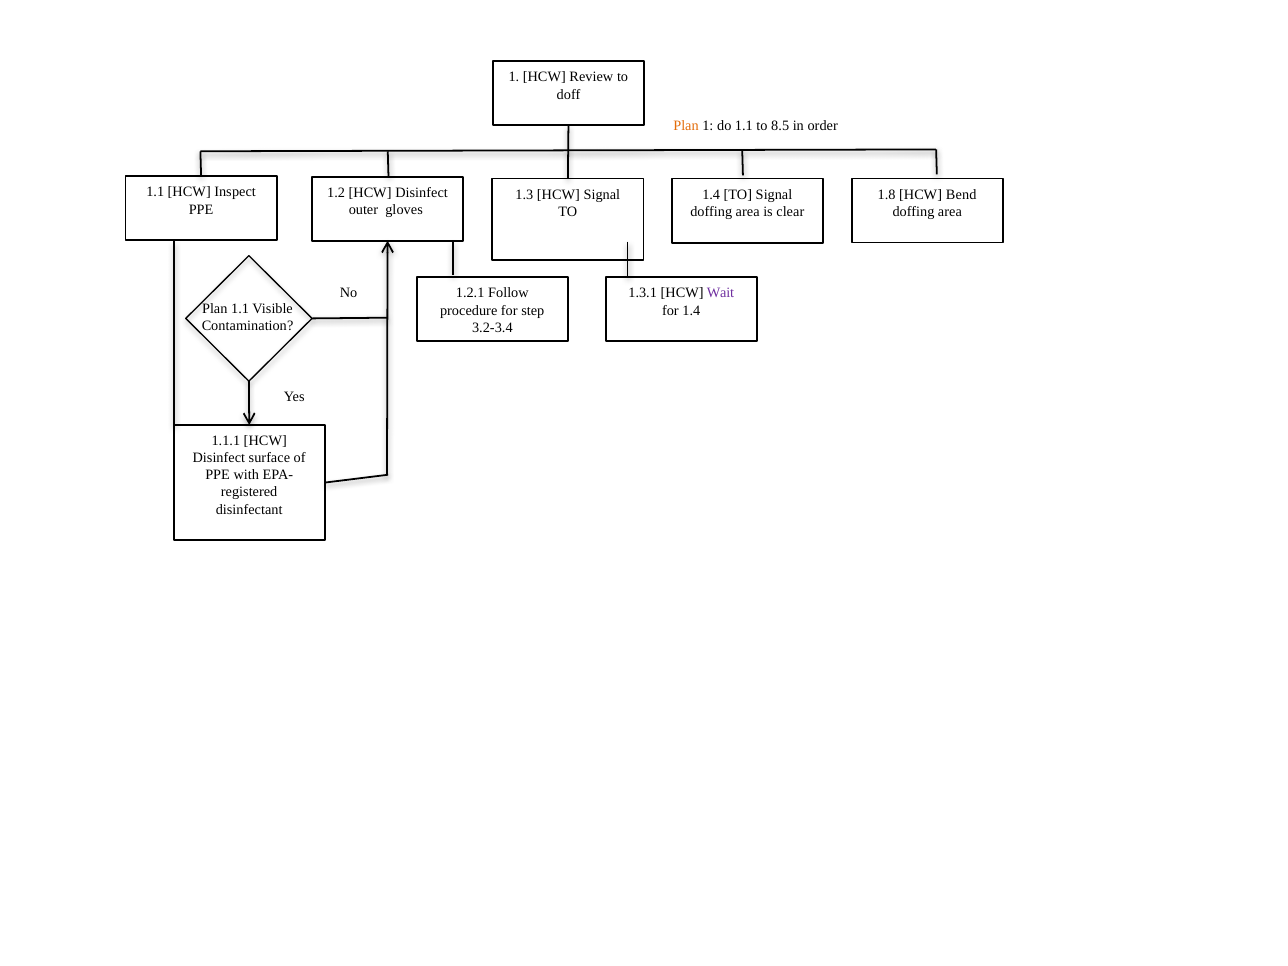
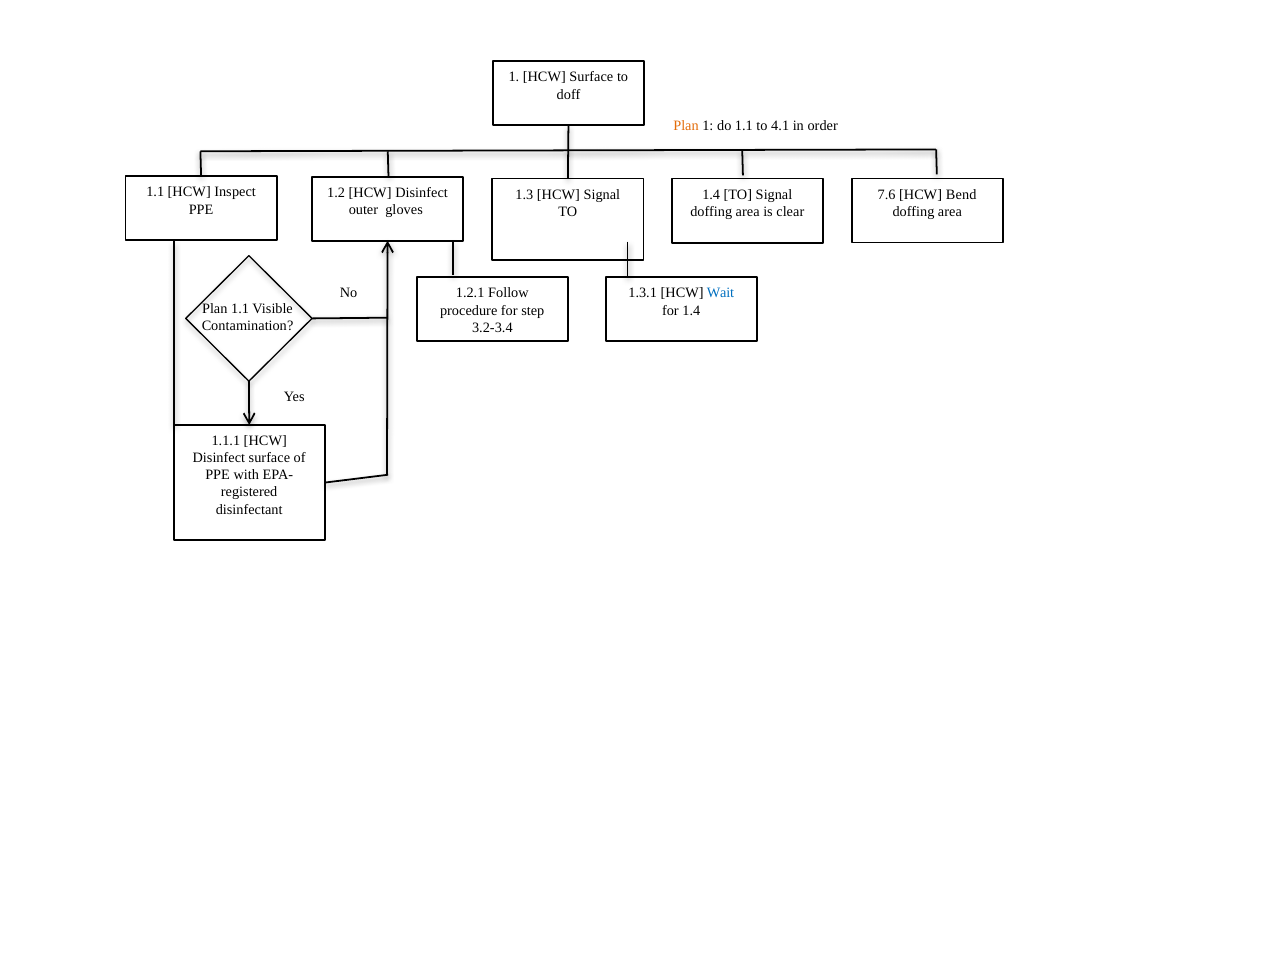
HCW Review: Review -> Surface
8.5: 8.5 -> 4.1
1.8: 1.8 -> 7.6
Wait colour: purple -> blue
